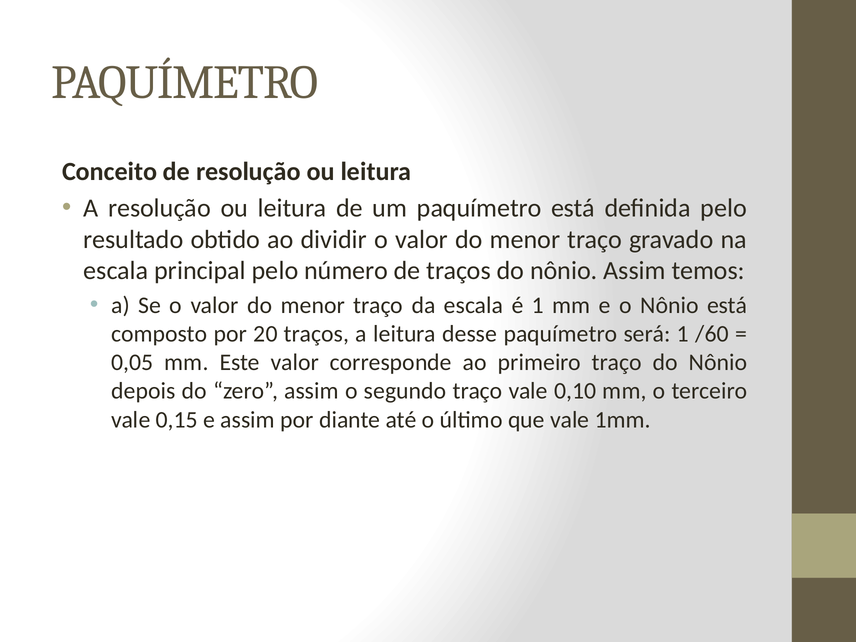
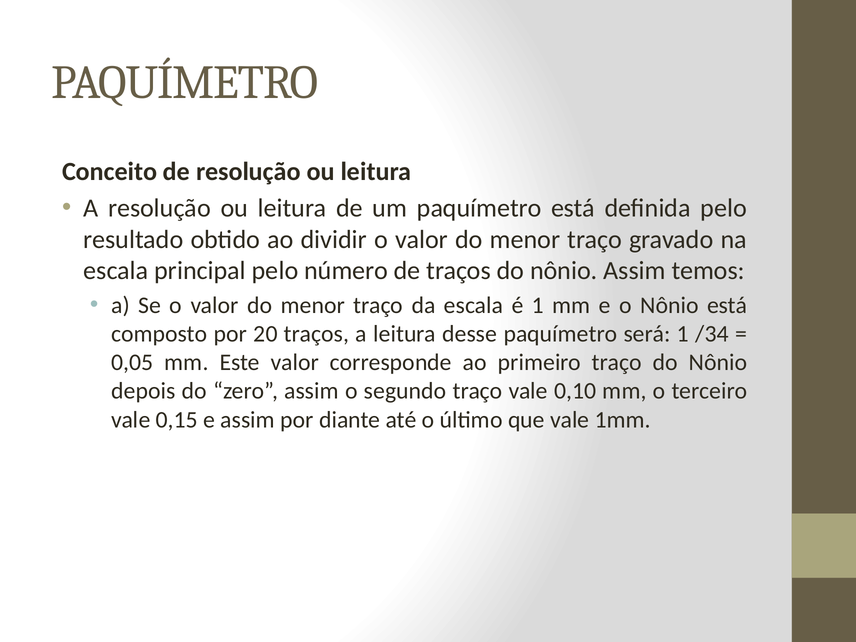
/60: /60 -> /34
